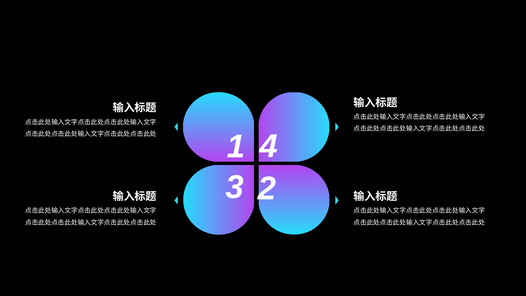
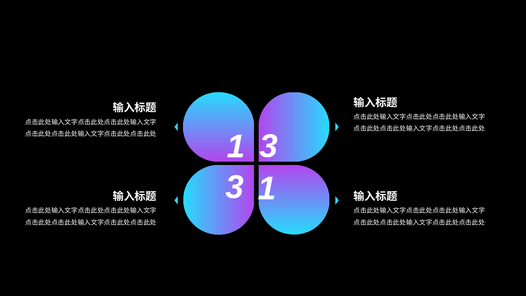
1 4: 4 -> 3
3 2: 2 -> 1
